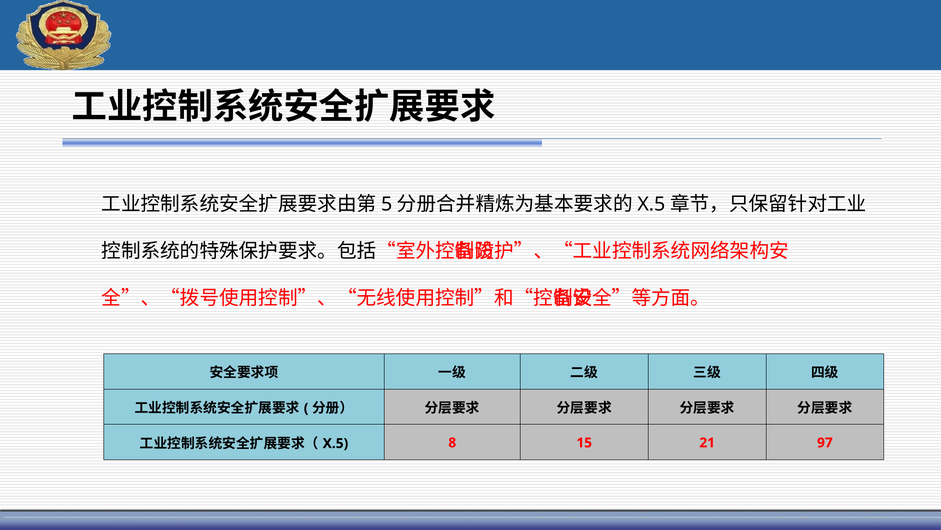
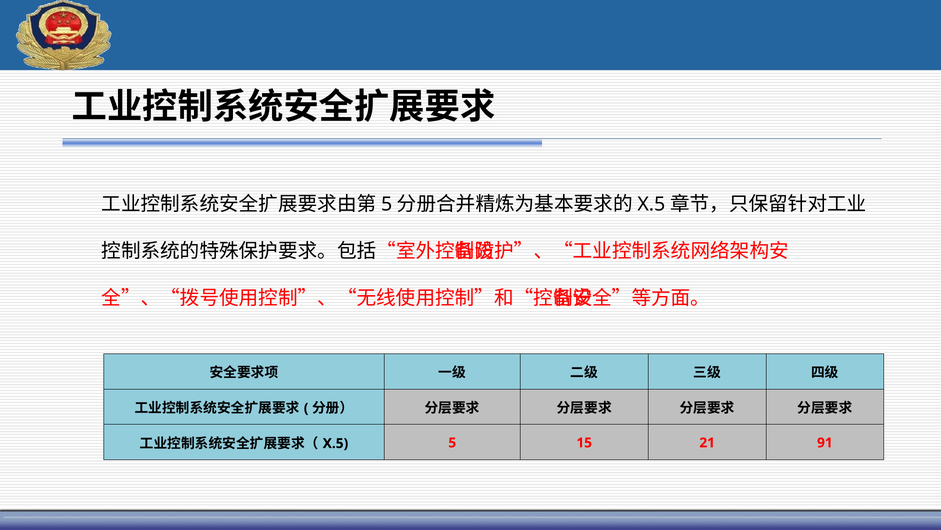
8 at (452, 442): 8 -> 5
97: 97 -> 91
